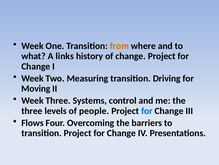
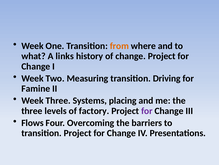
Moving: Moving -> Famine
control: control -> placing
people: people -> factory
for at (147, 110) colour: blue -> purple
